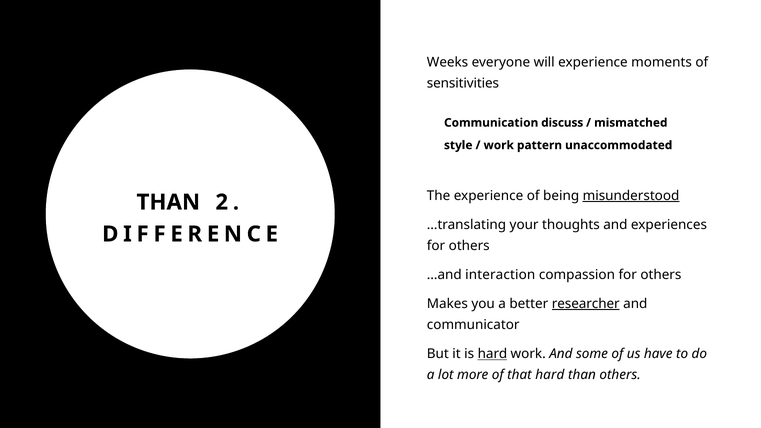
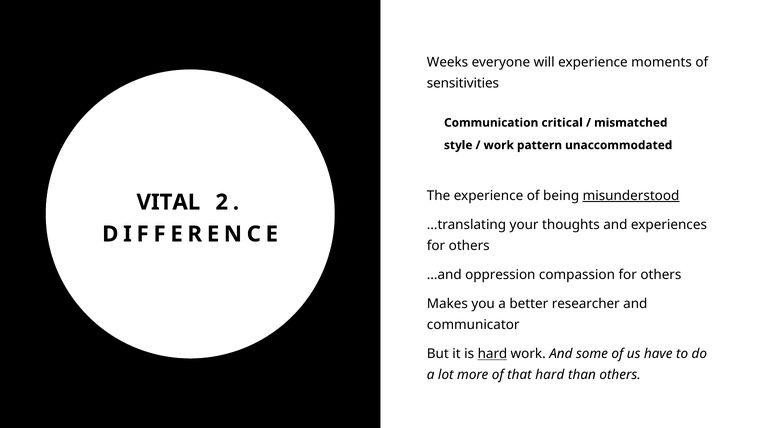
discuss: discuss -> critical
THAN at (168, 202): THAN -> VITAL
interaction: interaction -> oppression
researcher underline: present -> none
